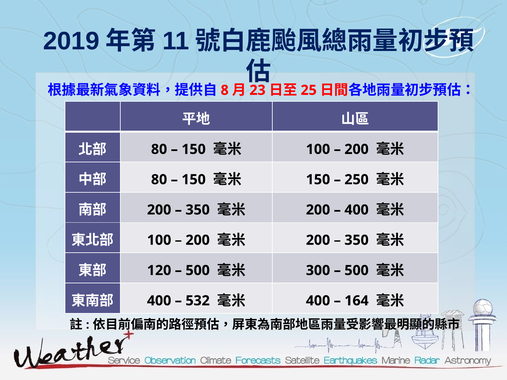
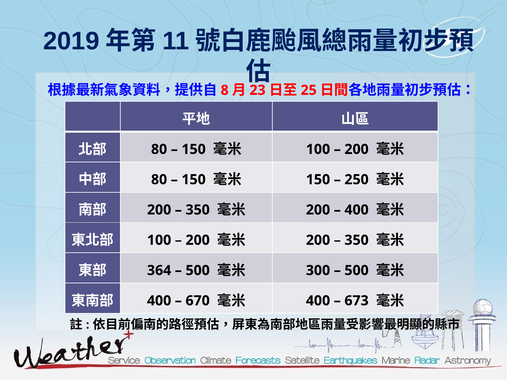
120: 120 -> 364
532: 532 -> 670
164: 164 -> 673
